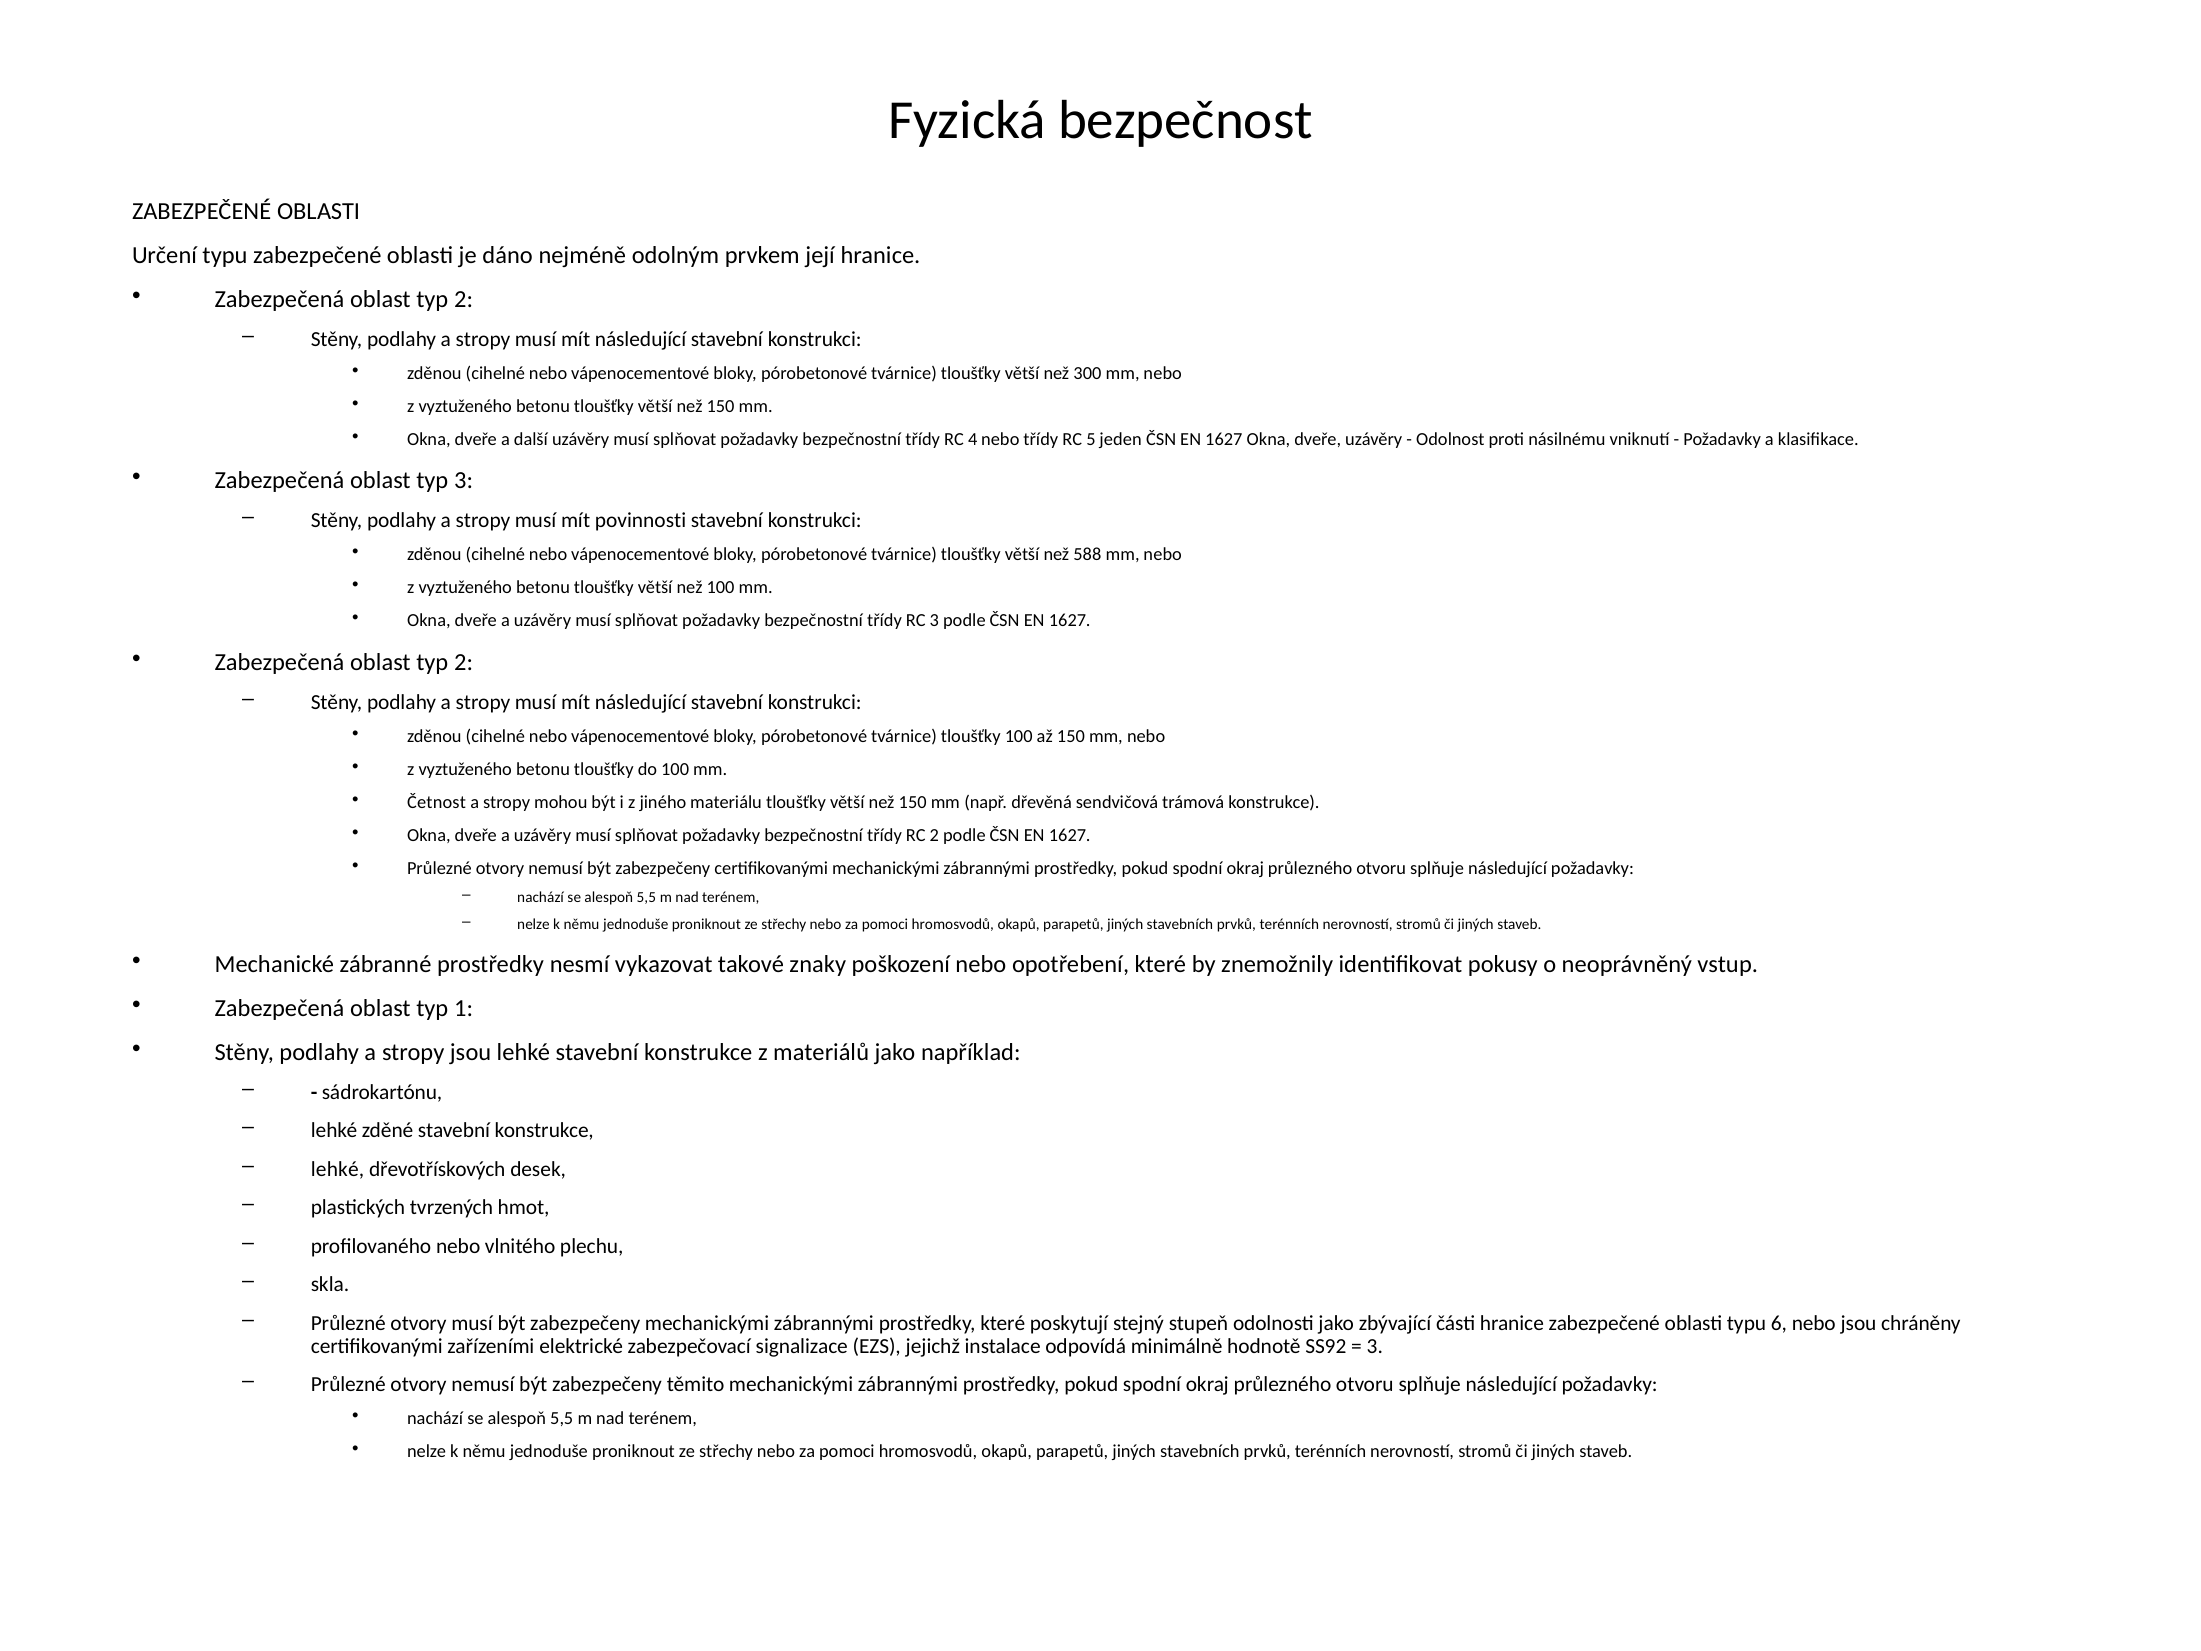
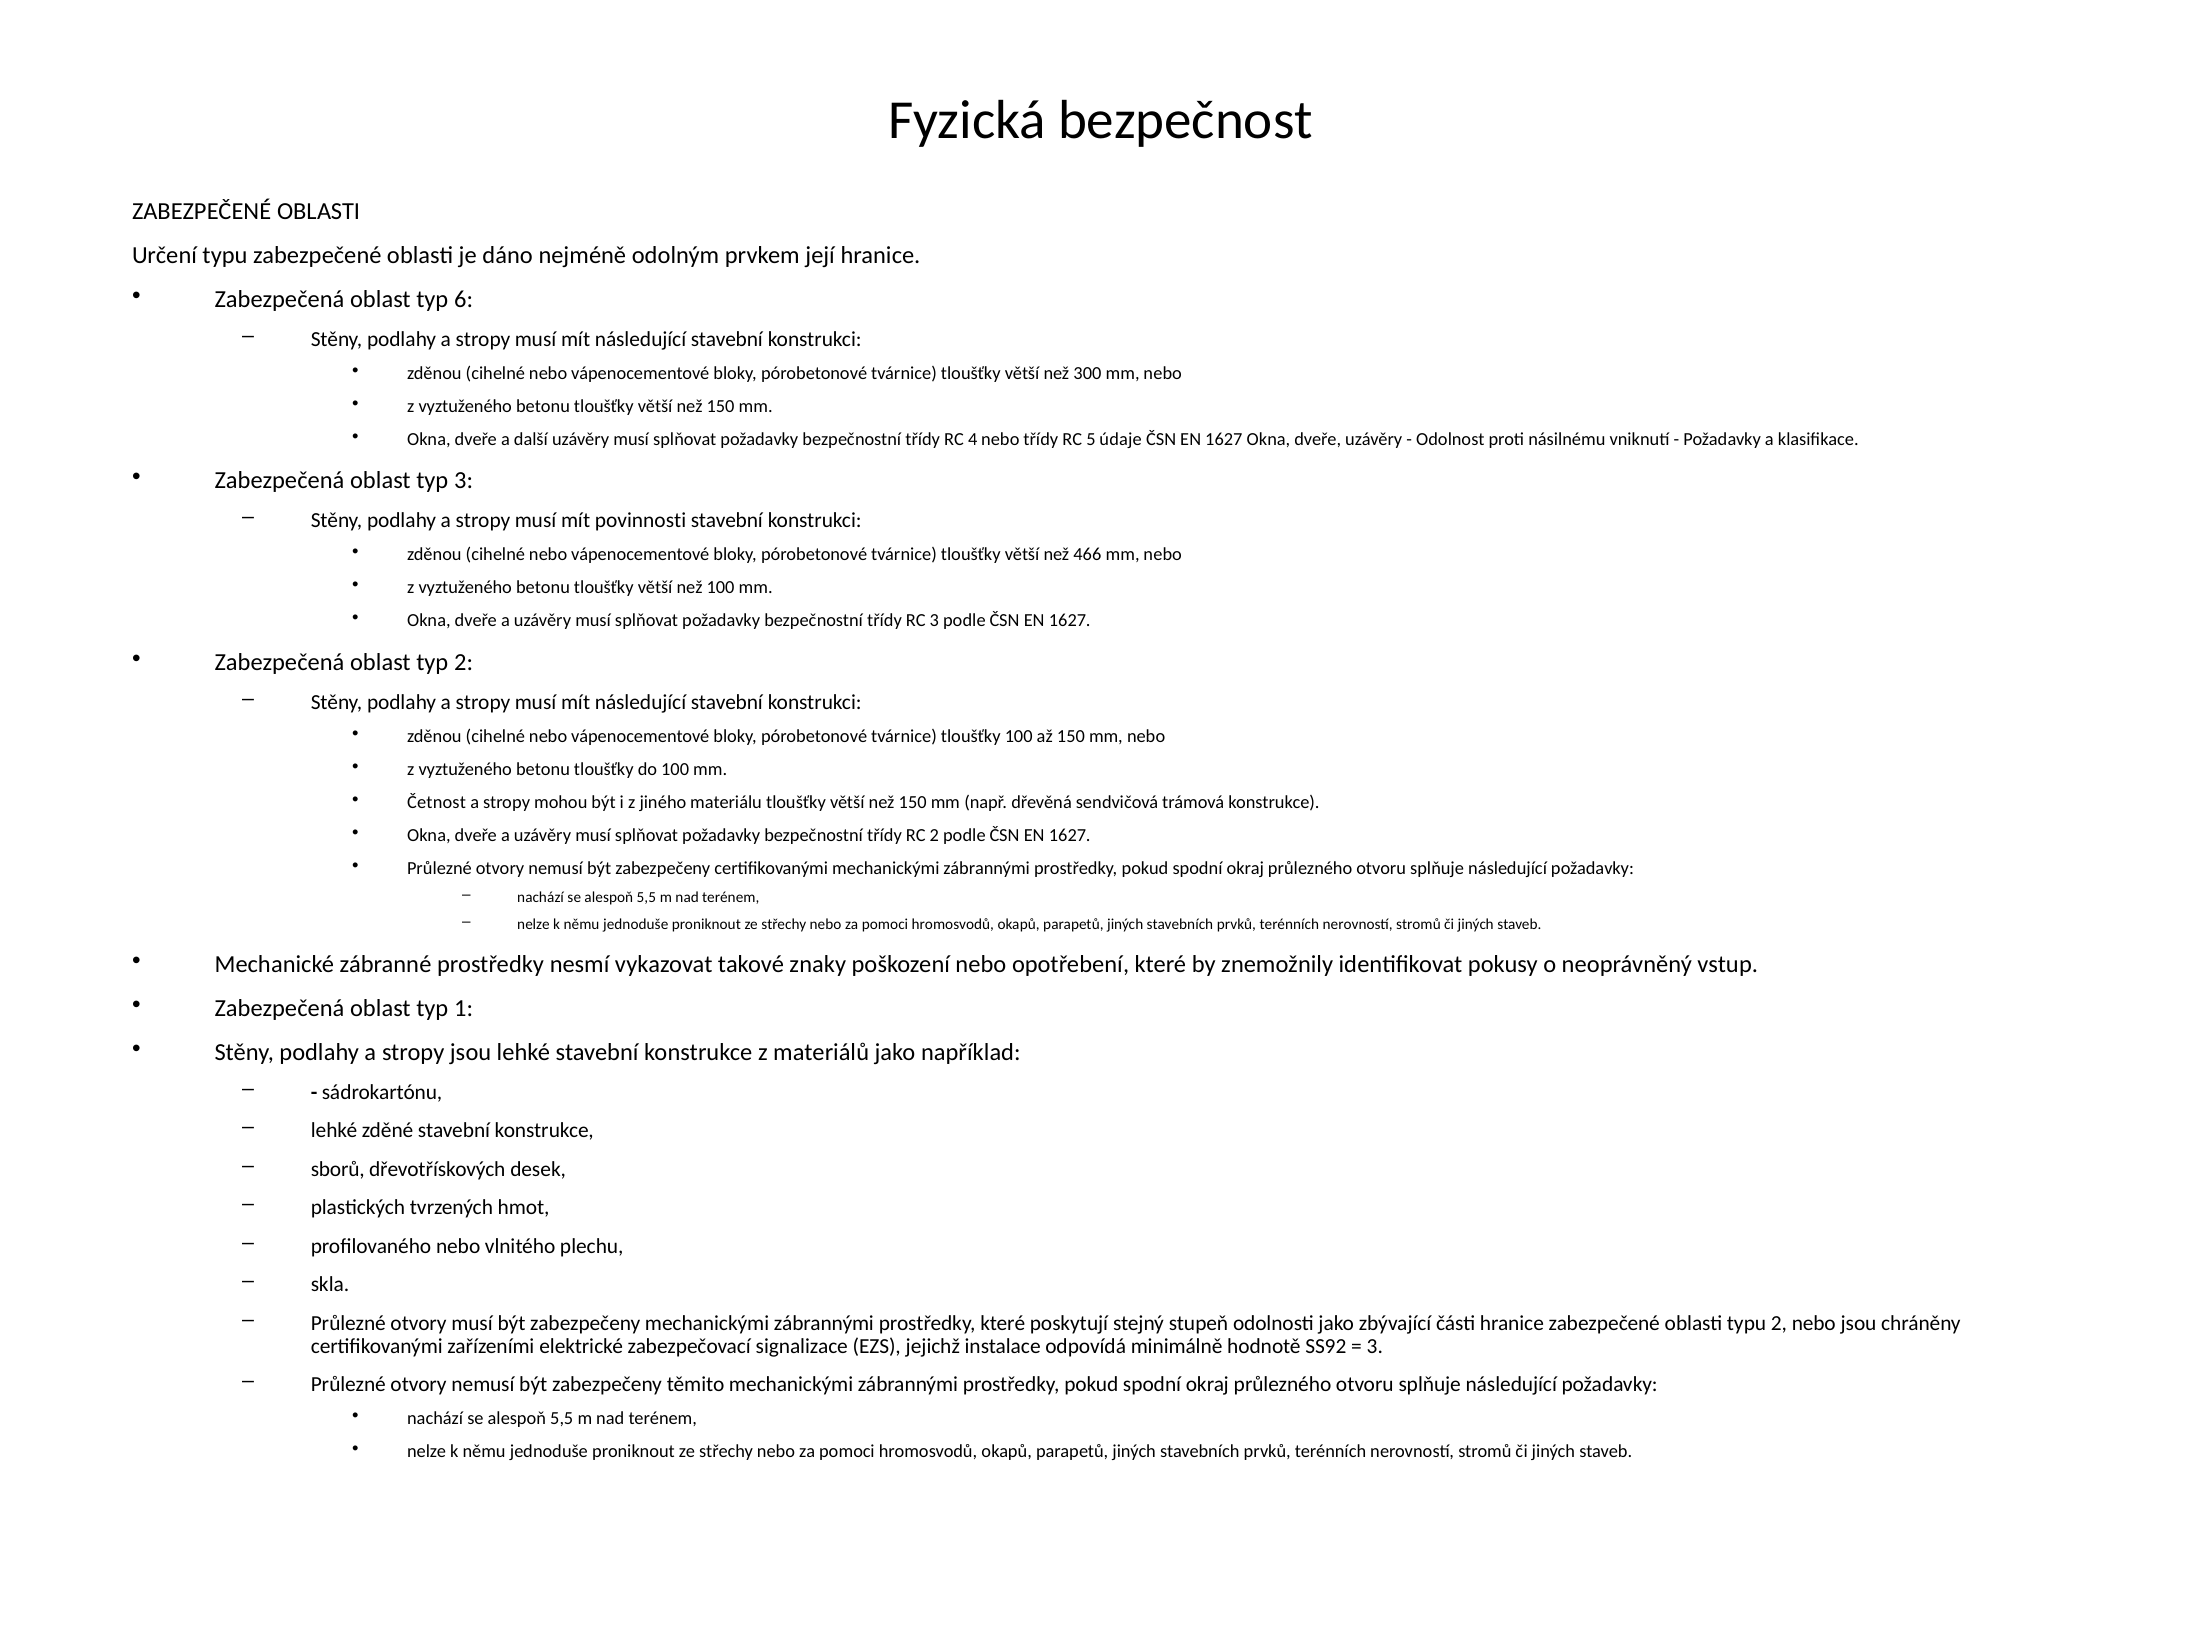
2 at (464, 299): 2 -> 6
jeden: jeden -> údaje
588: 588 -> 466
lehké at (338, 1169): lehké -> sborů
typu 6: 6 -> 2
